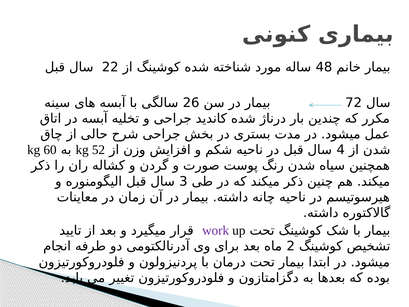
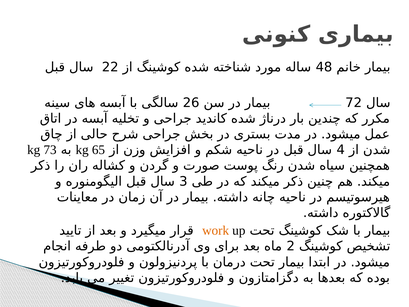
60: 60 -> 73
52: 52 -> 65
work colour: purple -> orange
